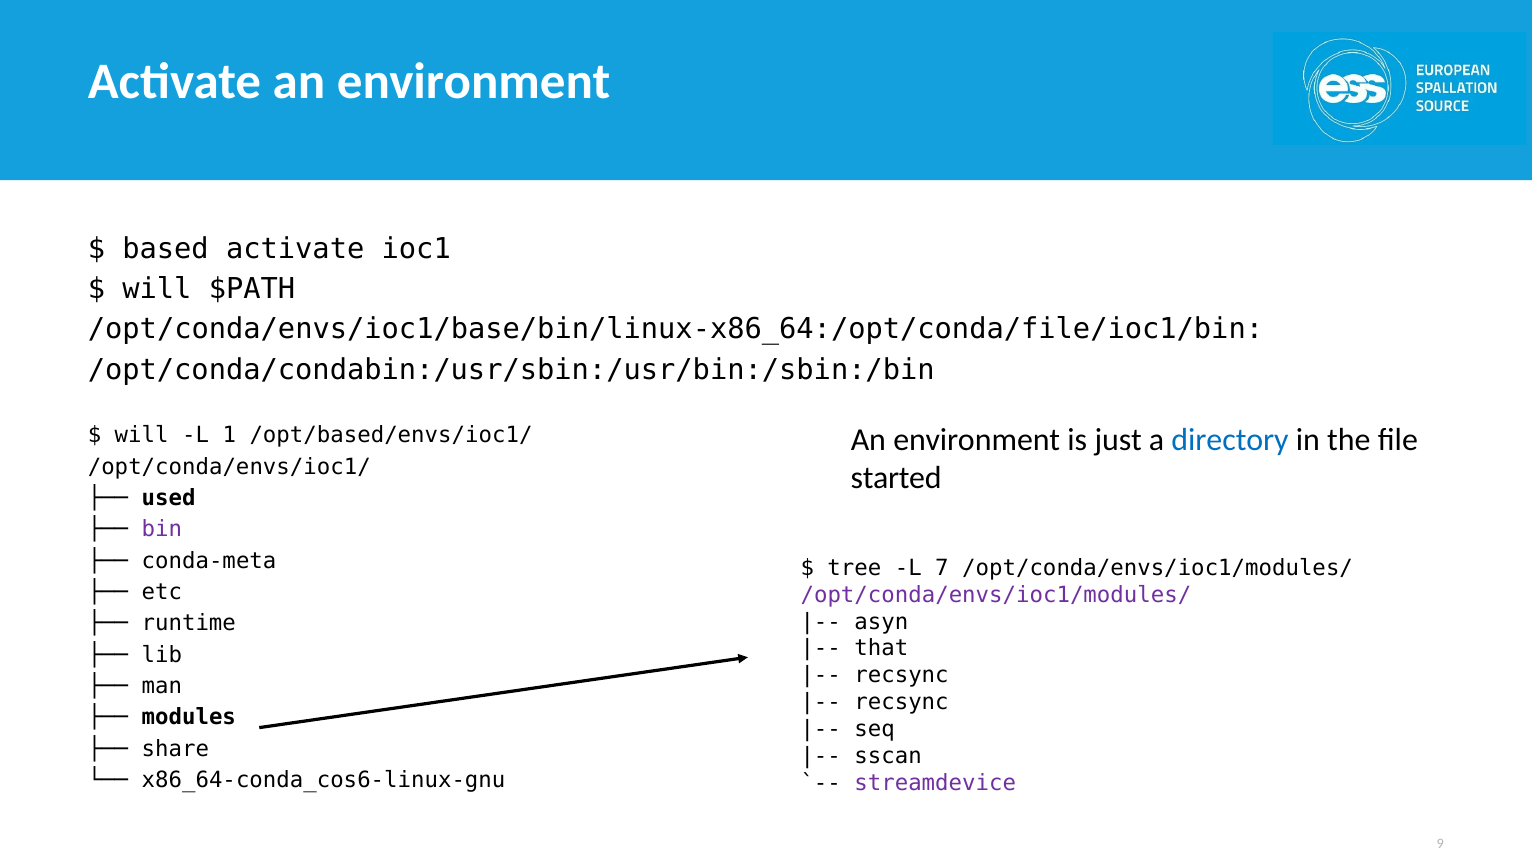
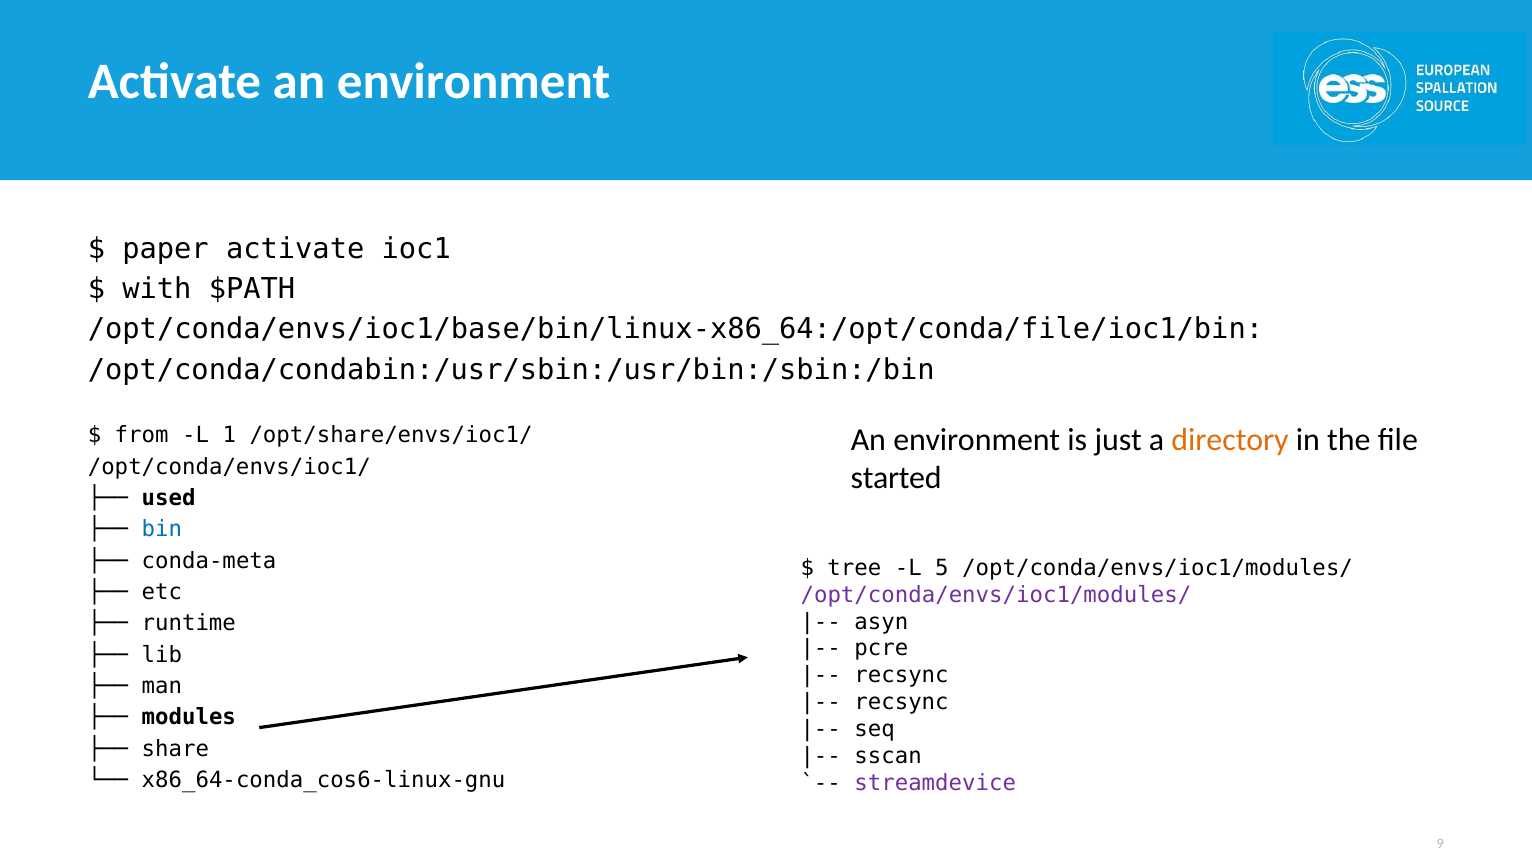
based: based -> paper
will at (157, 289): will -> with
will at (142, 435): will -> from
/opt/based/envs/ioc1/: /opt/based/envs/ioc1/ -> /opt/share/envs/ioc1/
directory colour: blue -> orange
bin colour: purple -> blue
7: 7 -> 5
that: that -> pcre
